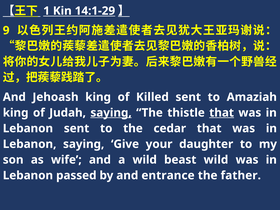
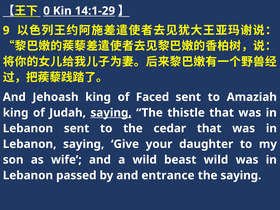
1: 1 -> 0
Killed: Killed -> Faced
that at (222, 113) underline: present -> none
the father: father -> saying
